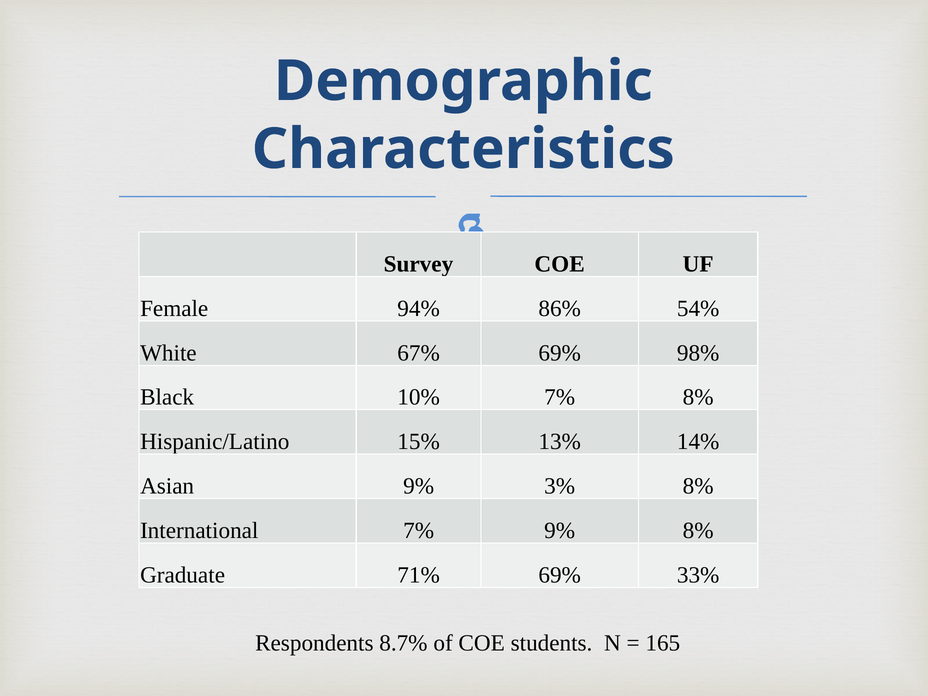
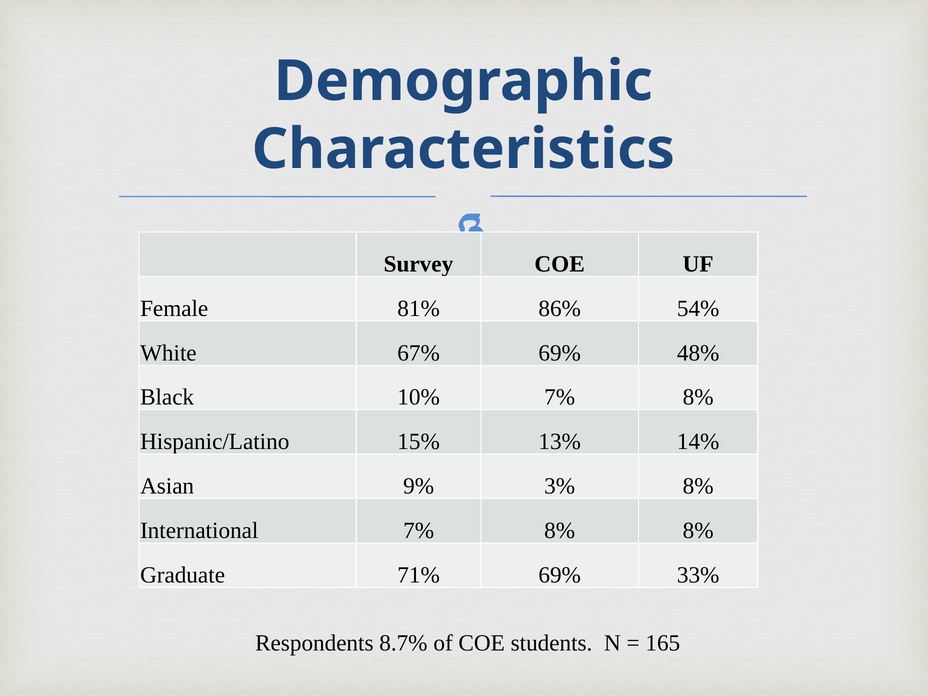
94%: 94% -> 81%
98%: 98% -> 48%
International 7% 9%: 9% -> 8%
